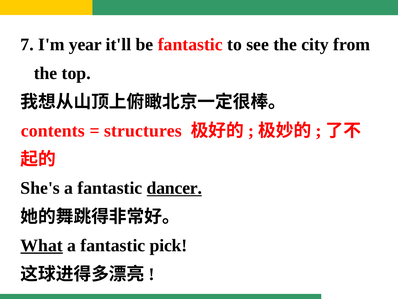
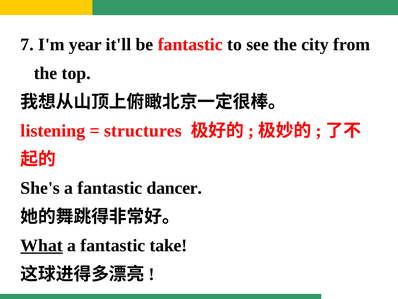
contents: contents -> listening
dancer underline: present -> none
pick: pick -> take
